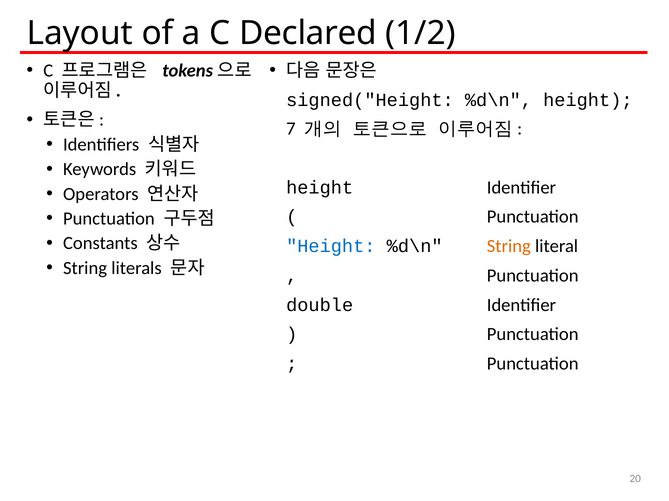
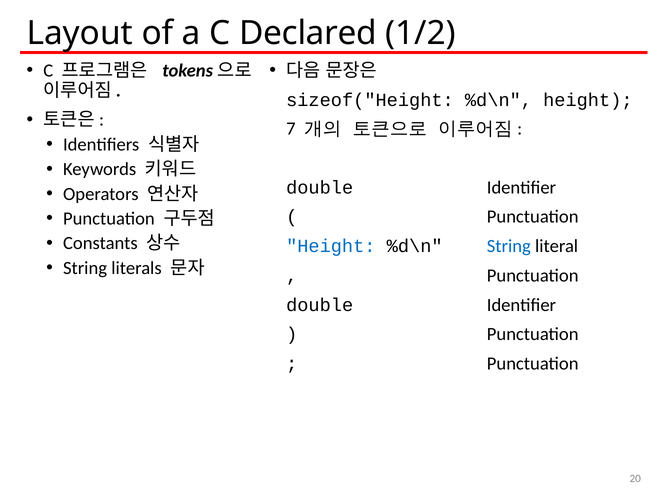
signed("Height: signed("Height -> sizeof("Height
height at (320, 188): height -> double
String at (509, 247) colour: orange -> blue
